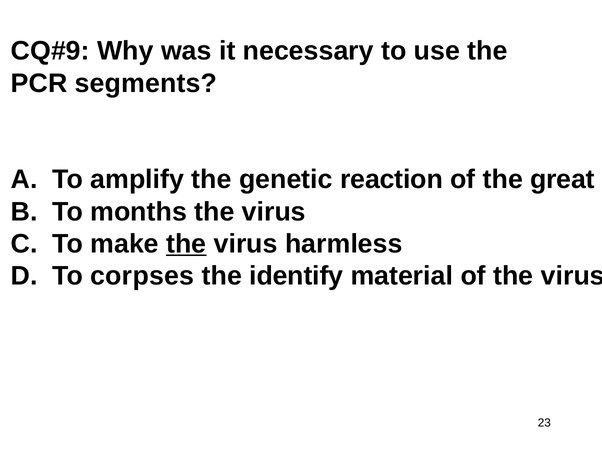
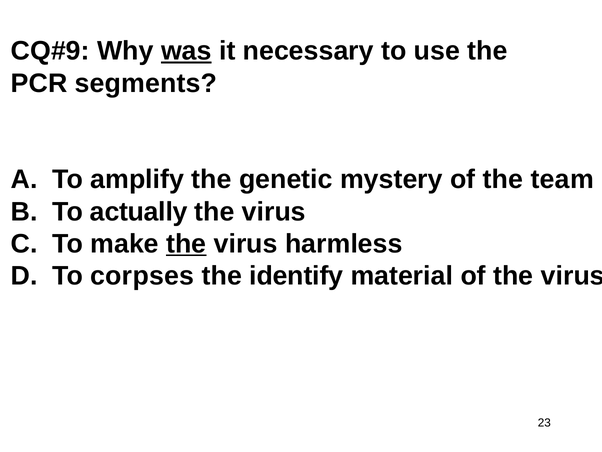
was underline: none -> present
reaction: reaction -> mystery
great: great -> team
months: months -> actually
